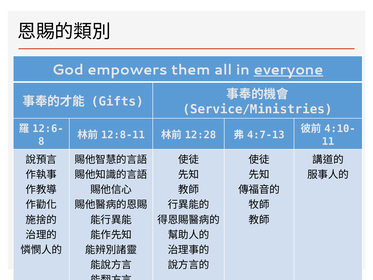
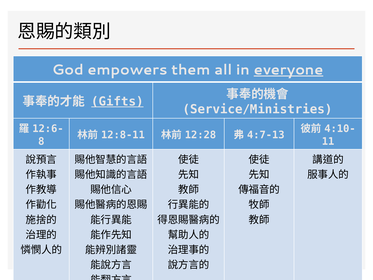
Gifts underline: none -> present
